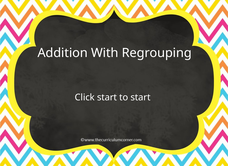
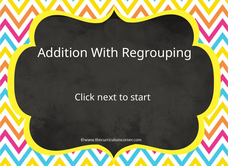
Click start: start -> next
